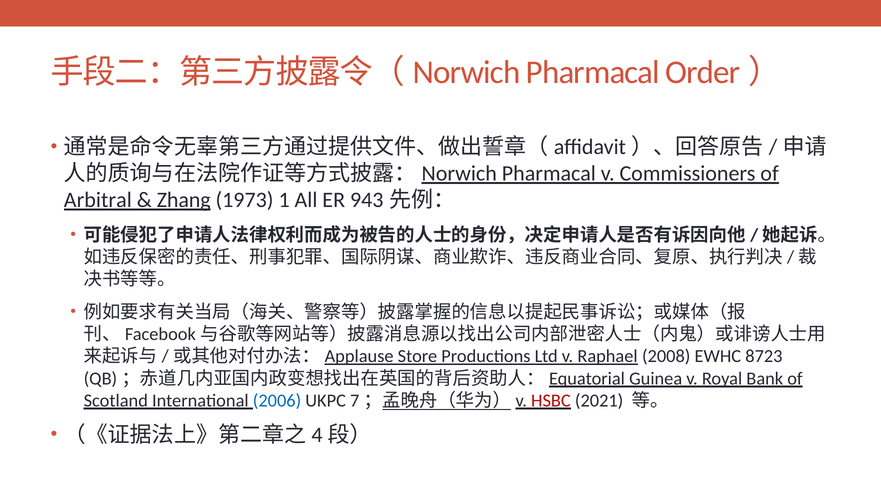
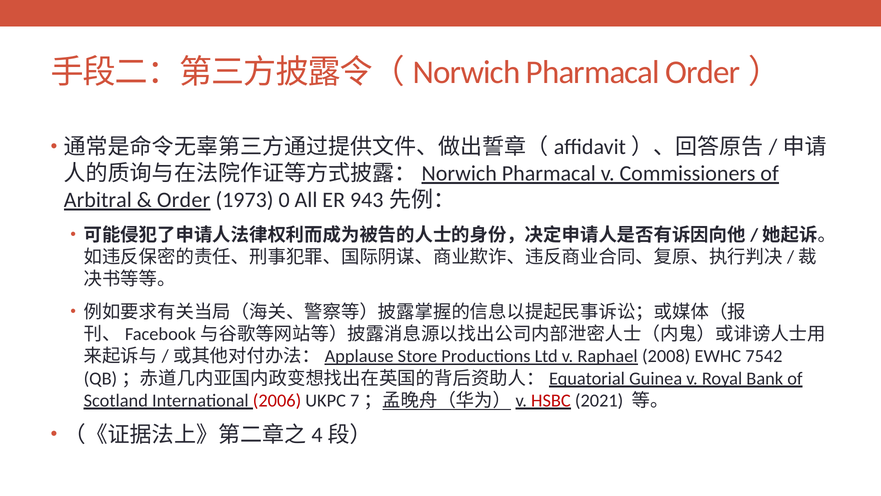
Zhang: Zhang -> Order
1: 1 -> 0
8723: 8723 -> 7542
2006 colour: blue -> red
